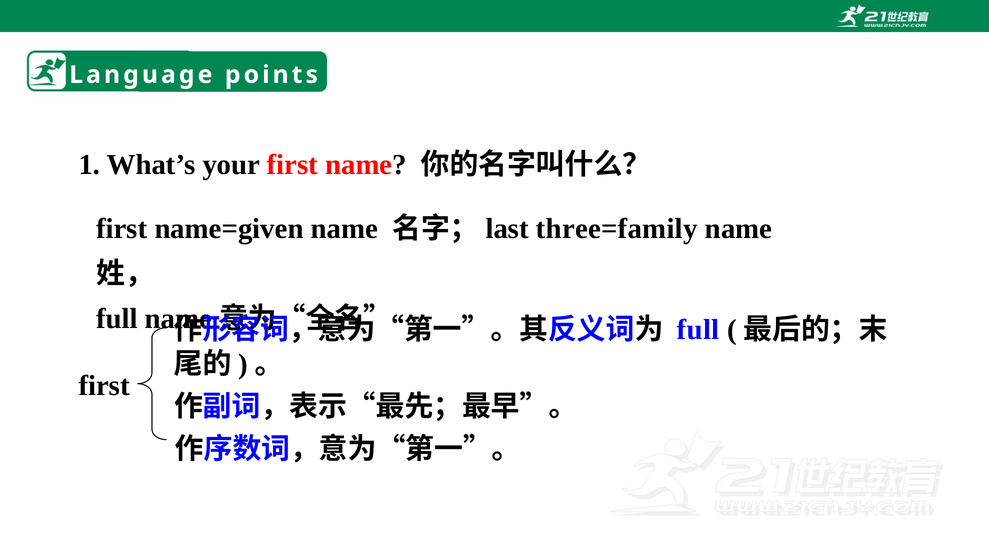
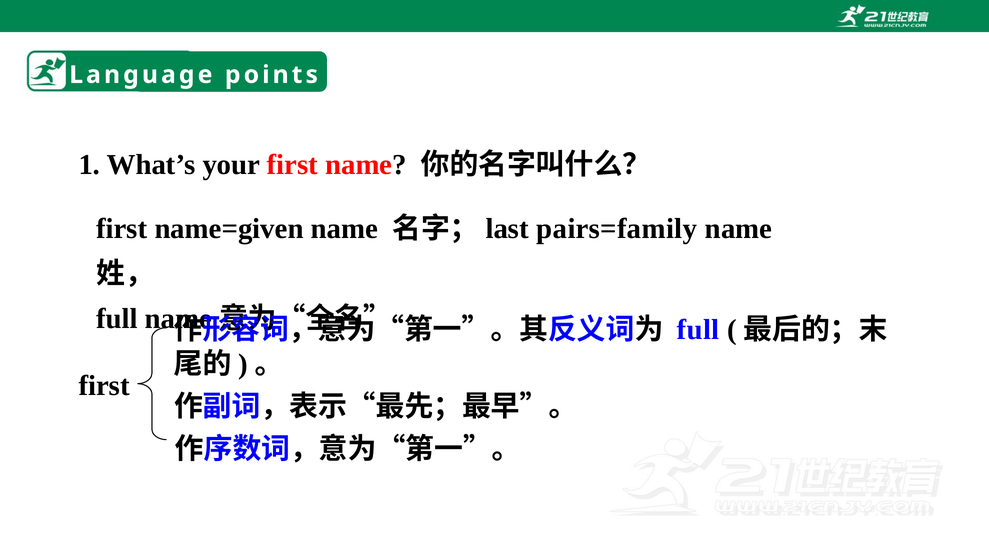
three=family: three=family -> pairs=family
